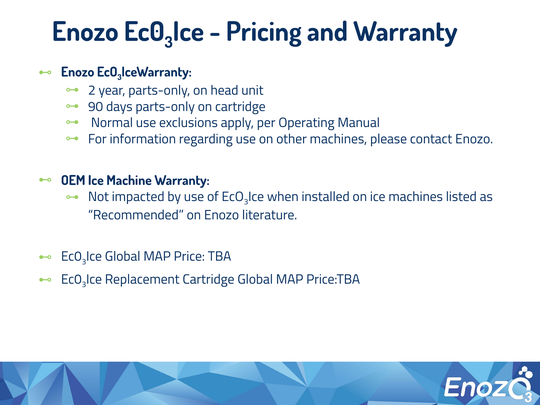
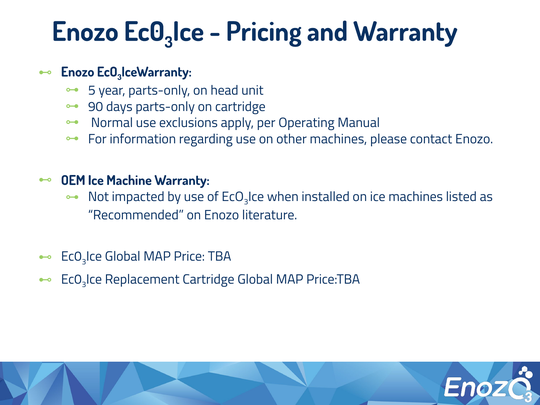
2: 2 -> 5
